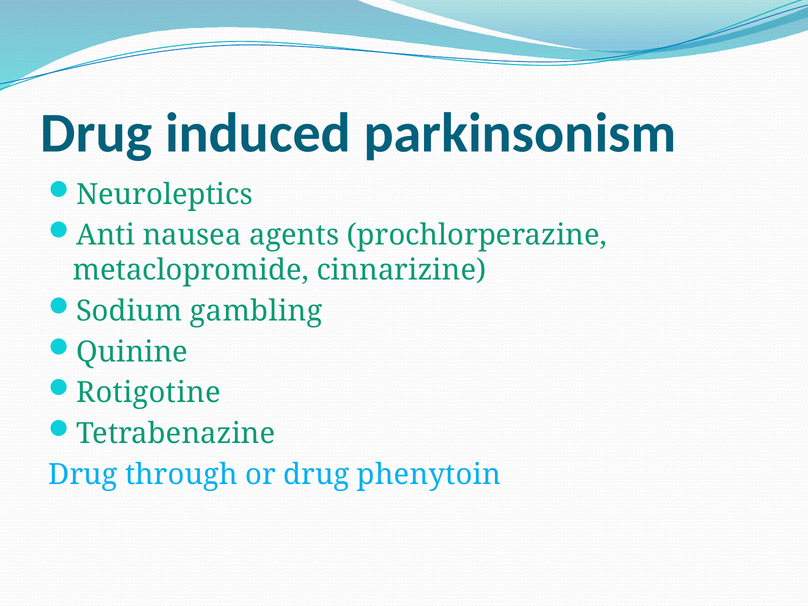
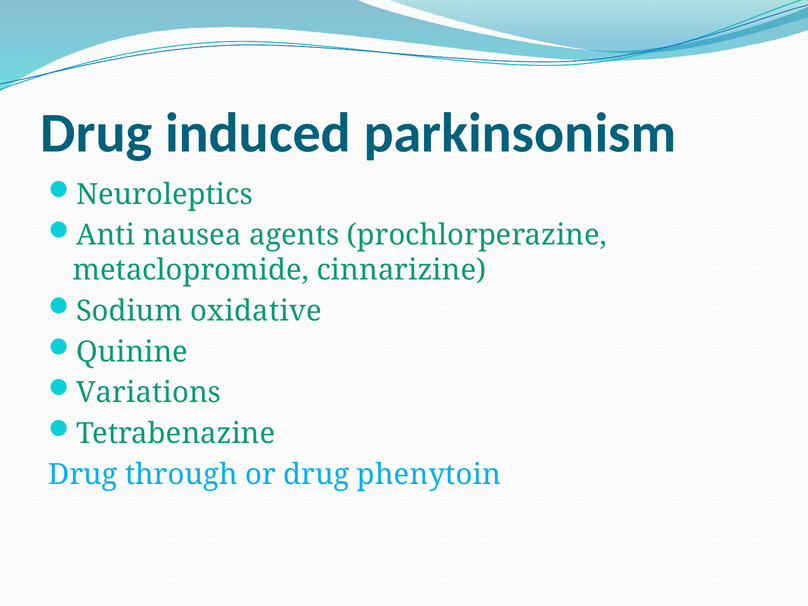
gambling: gambling -> oxidative
Rotigotine: Rotigotine -> Variations
